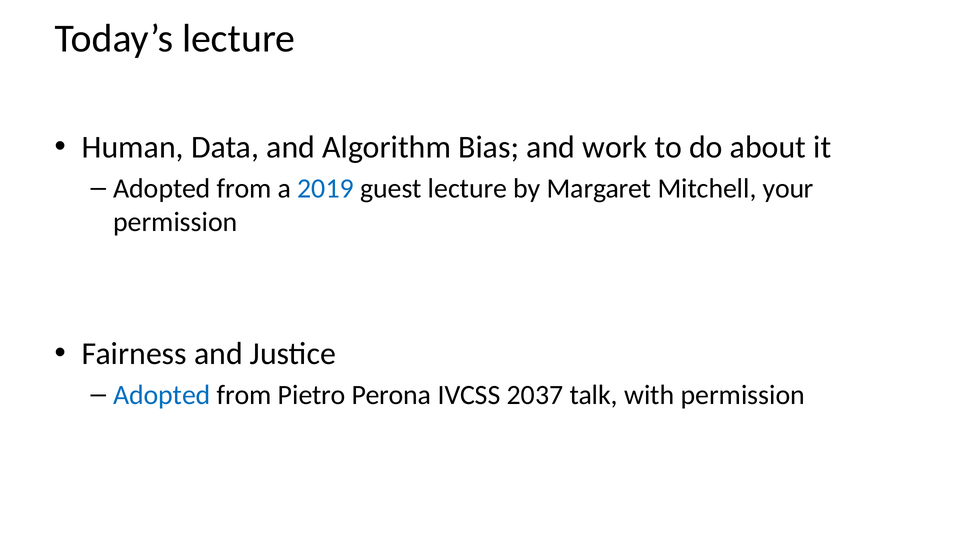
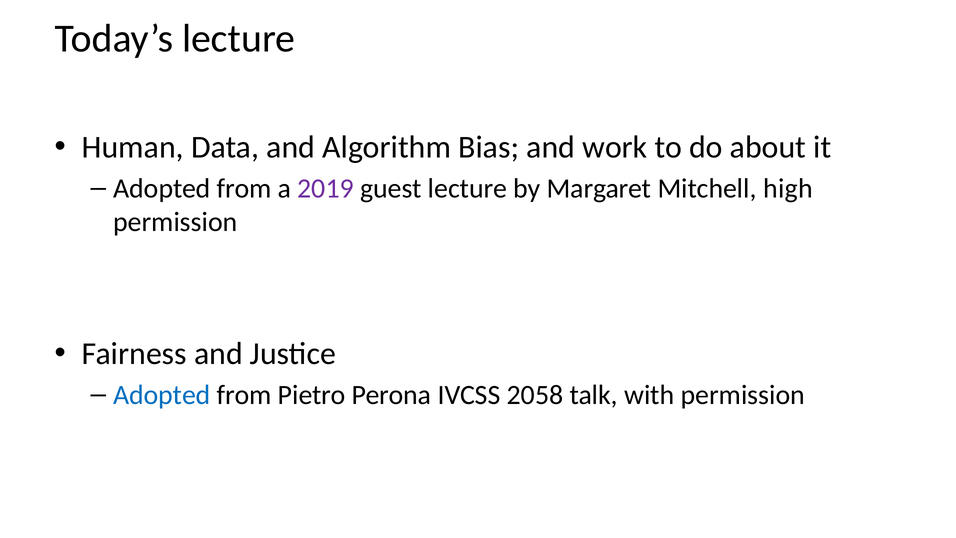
2019 colour: blue -> purple
your: your -> high
2037: 2037 -> 2058
